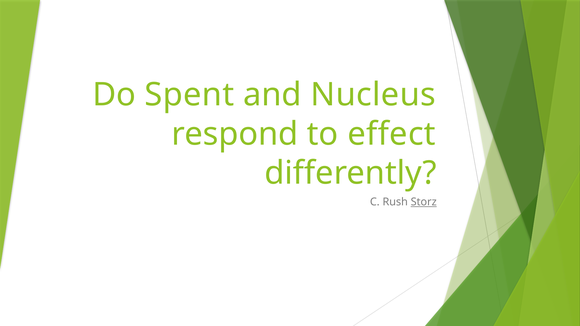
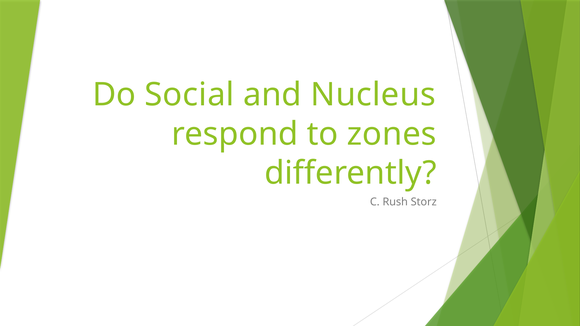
Spent: Spent -> Social
effect: effect -> zones
Storz underline: present -> none
